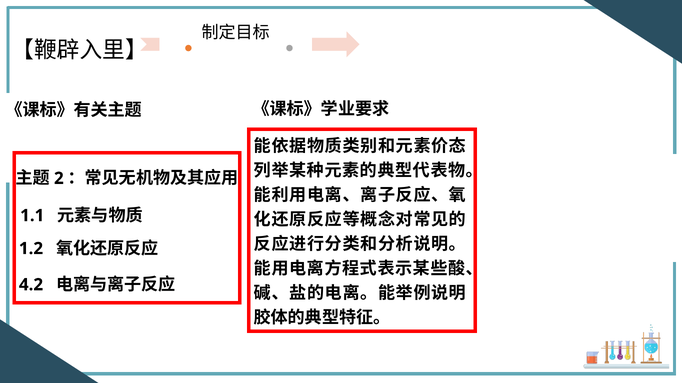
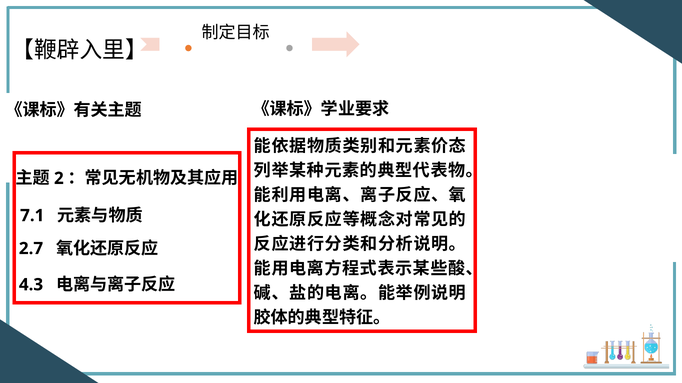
1.1: 1.1 -> 7.1
1.2: 1.2 -> 2.7
4.2: 4.2 -> 4.3
